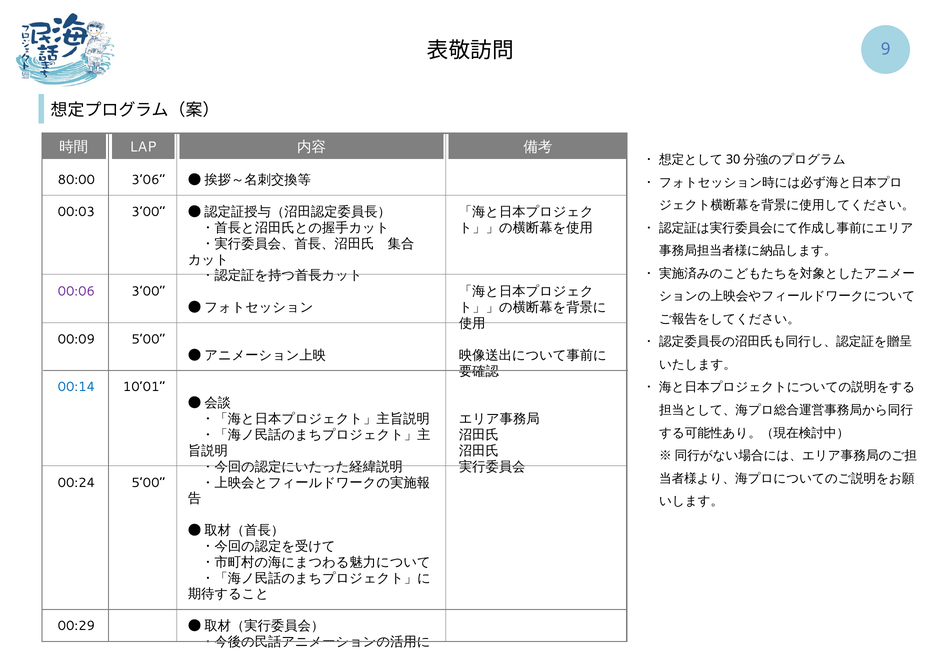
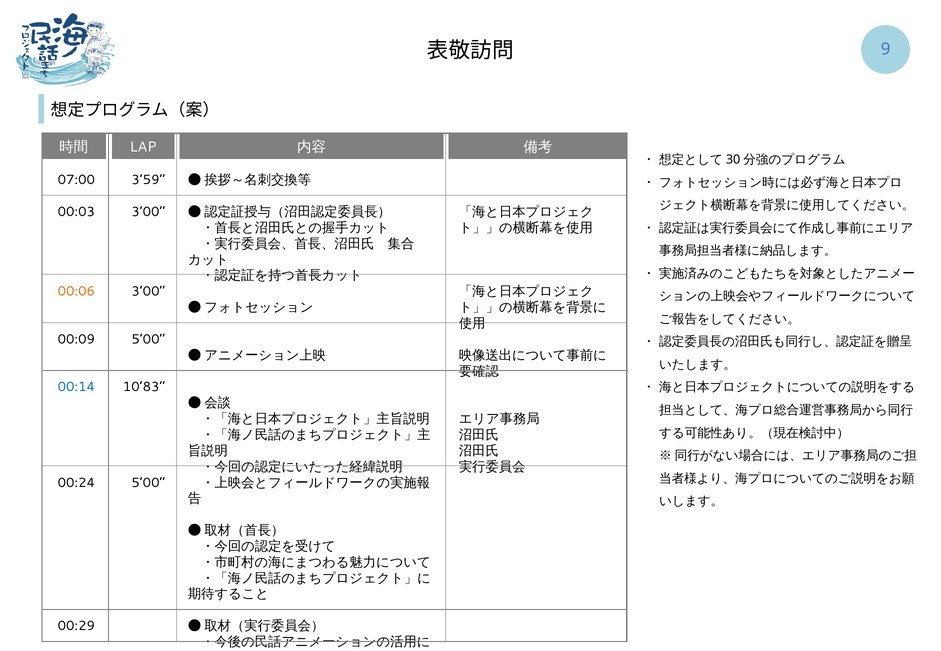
80:00: 80:00 -> 07:00
3’06: 3’06 -> 3’59
00:06 colour: purple -> orange
10’01: 10’01 -> 10’83
